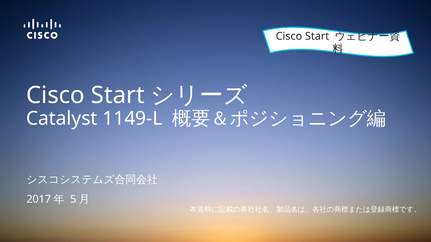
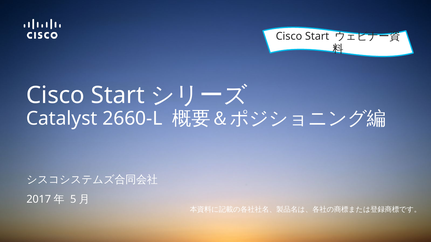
1149-L: 1149-L -> 2660-L
